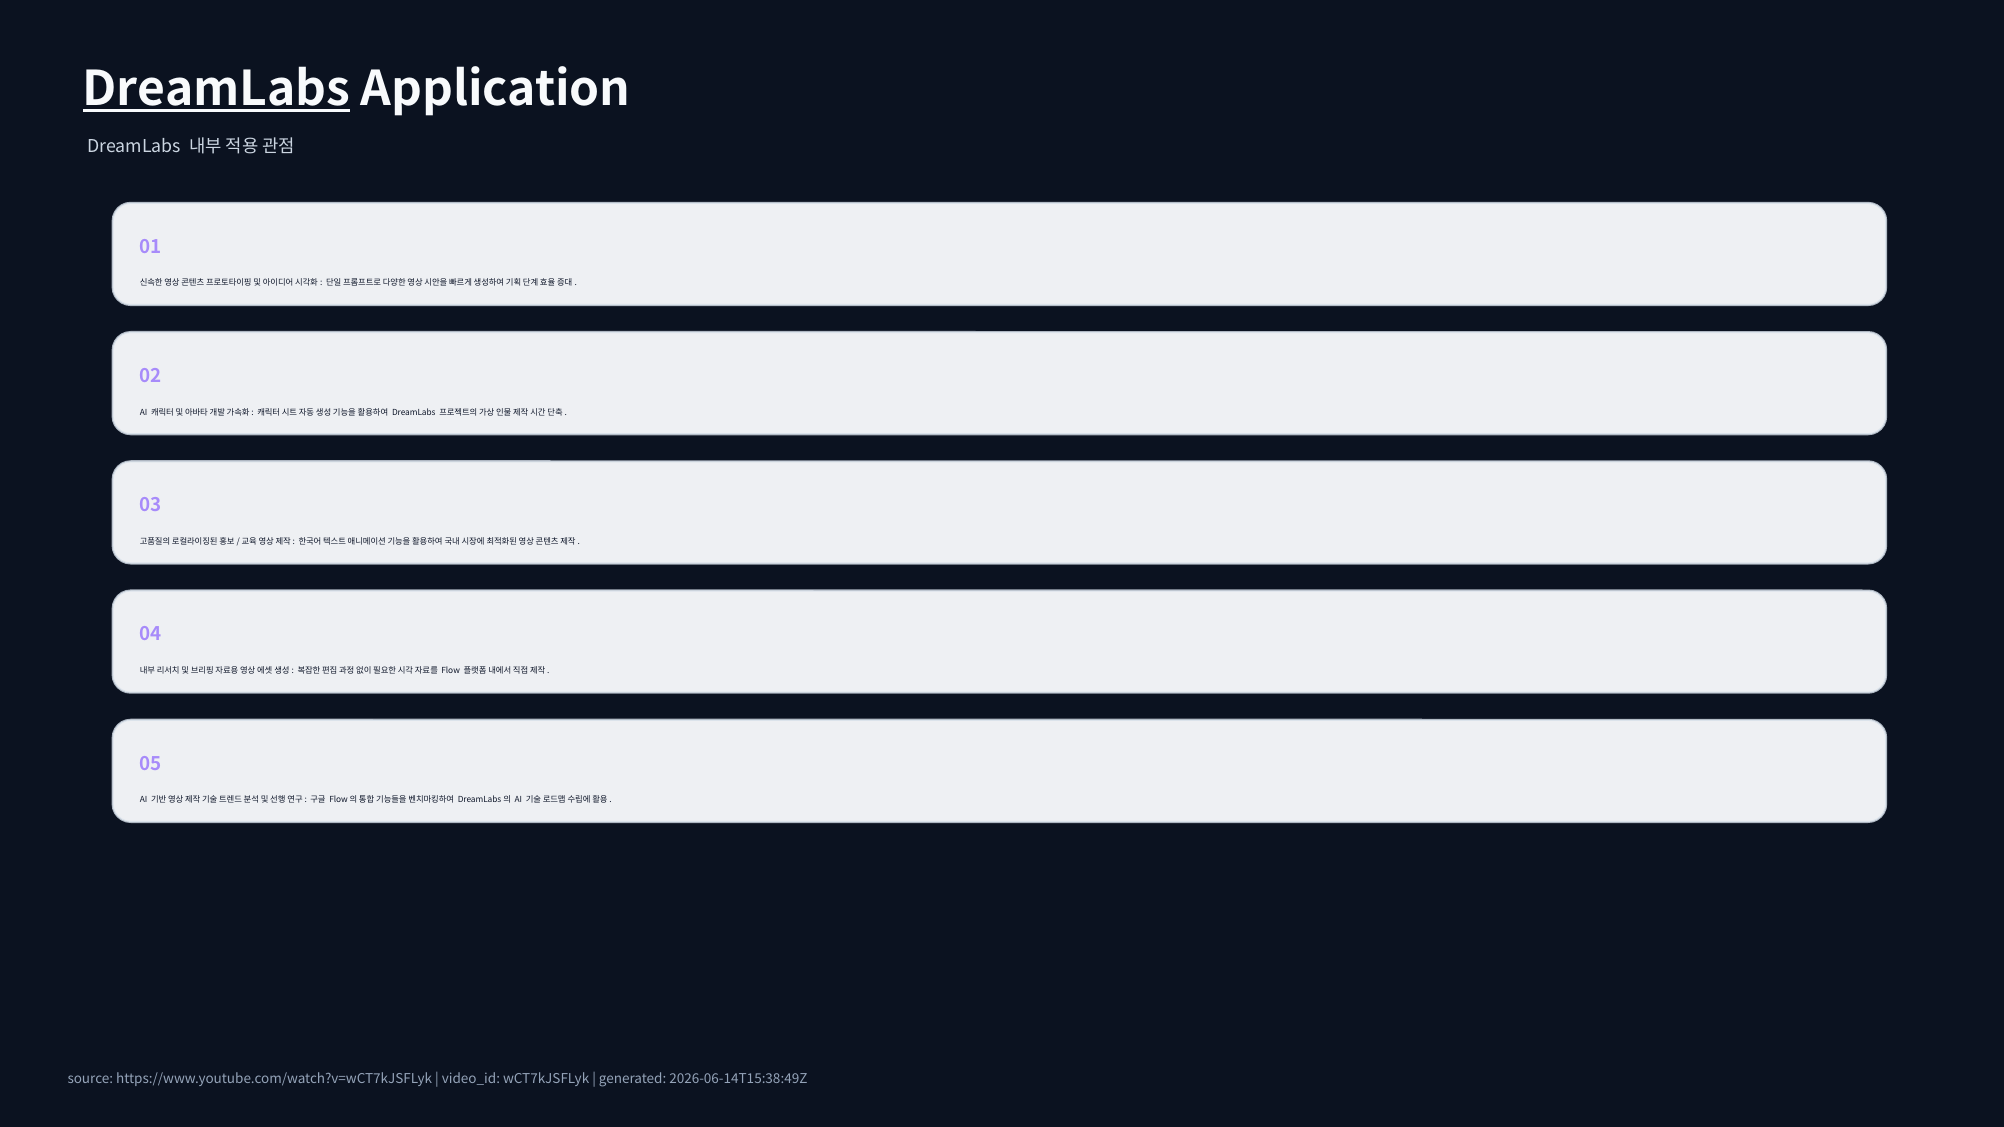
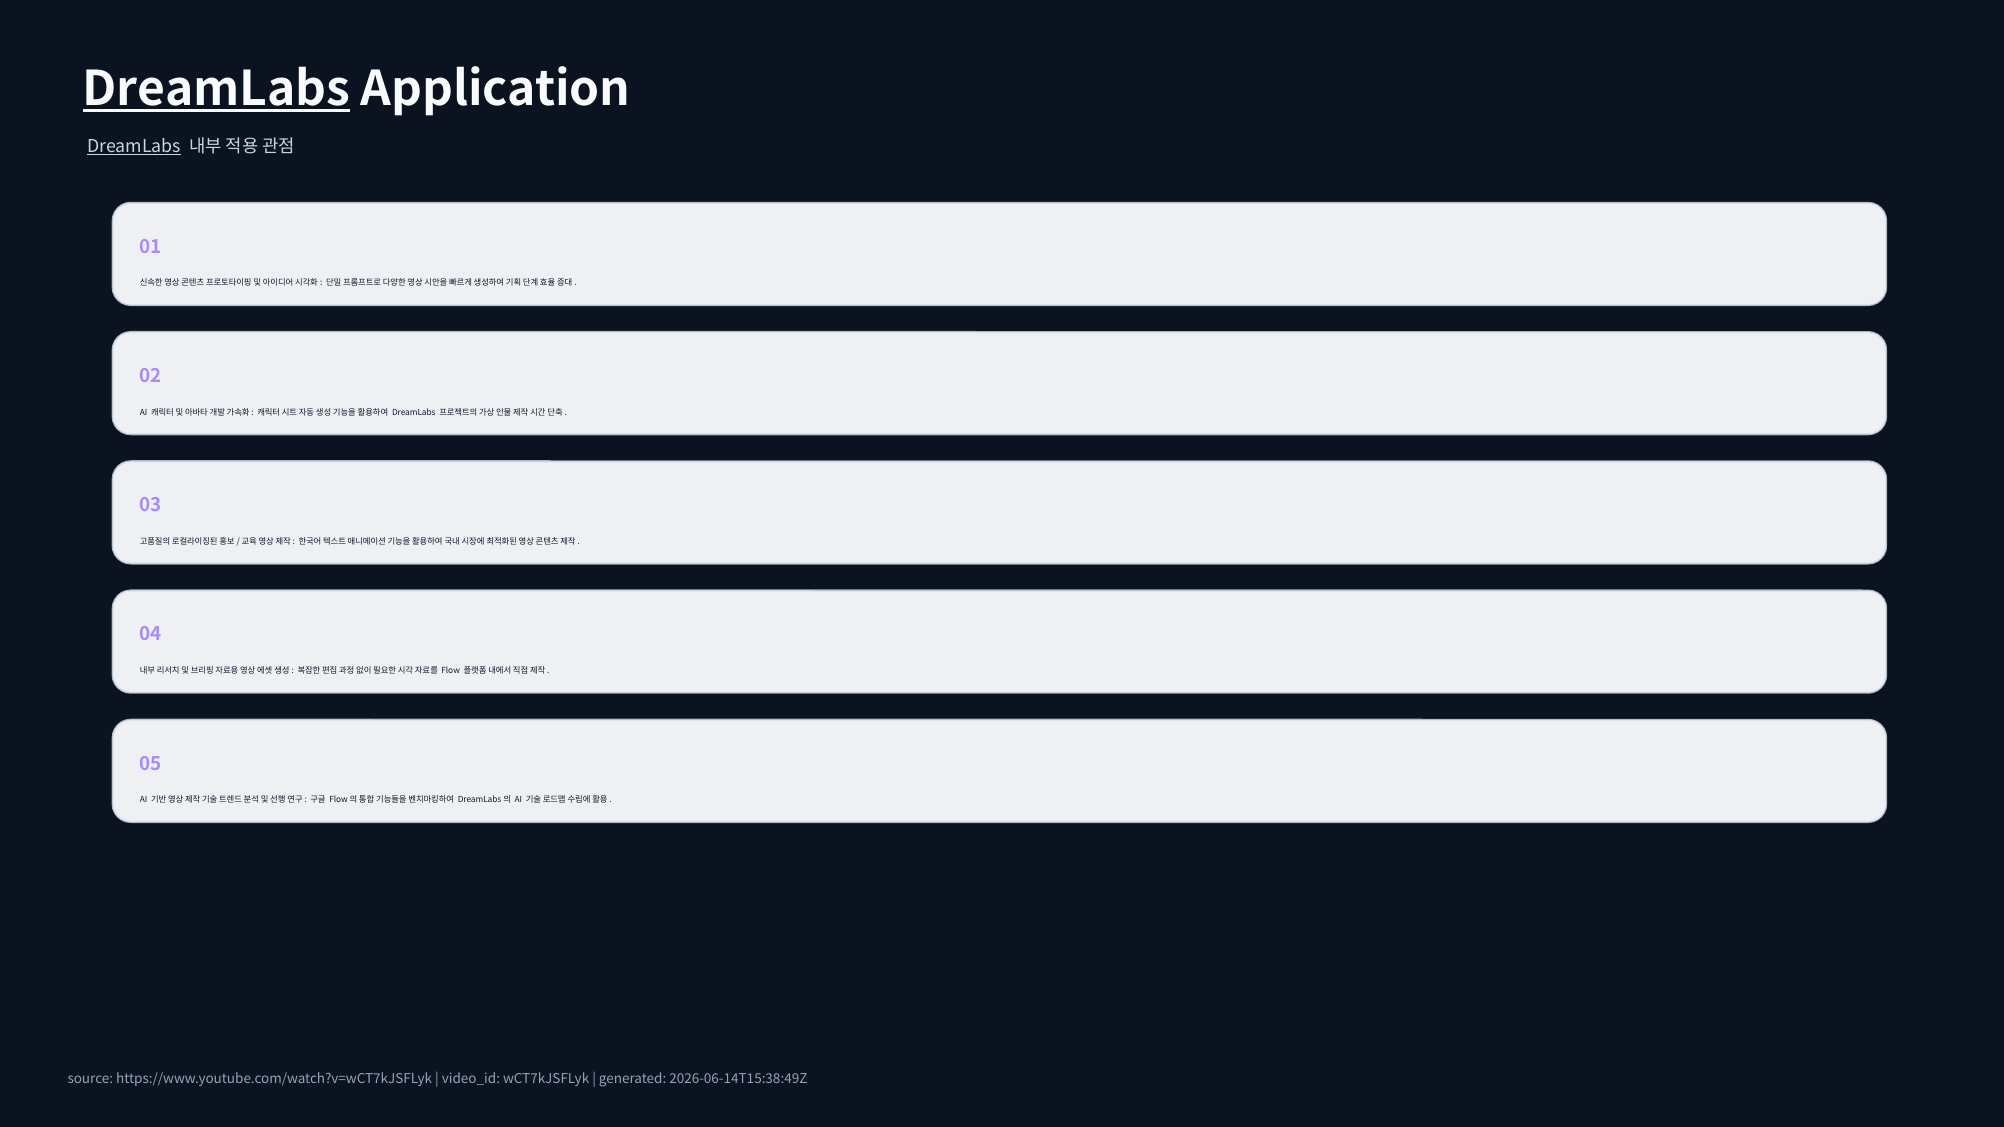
DreamLabs at (134, 147) underline: none -> present
